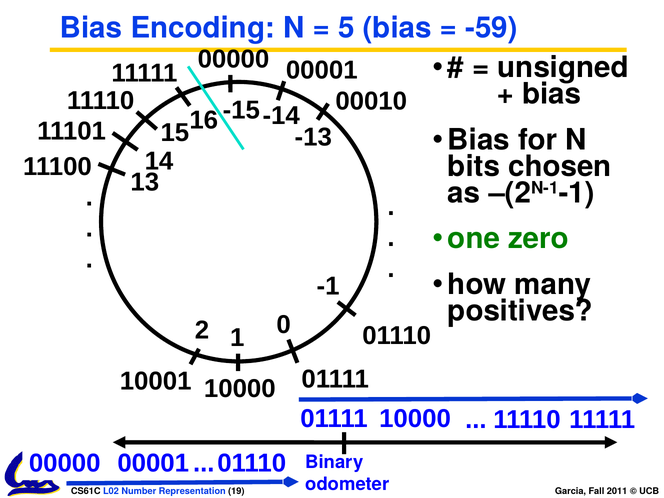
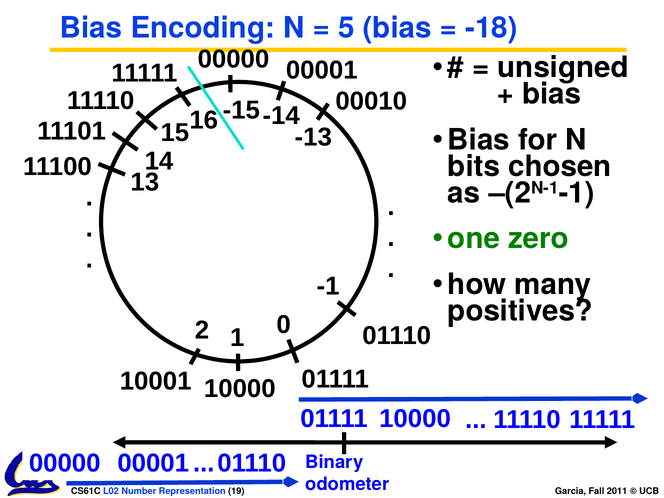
-59: -59 -> -18
